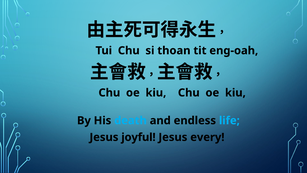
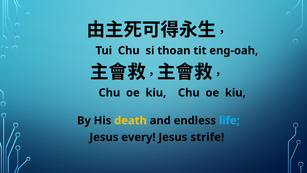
death colour: light blue -> yellow
joyful: joyful -> every
every: every -> strife
